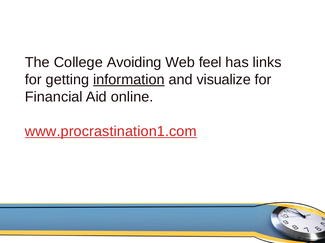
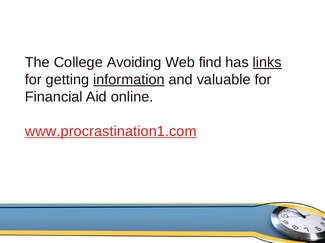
feel: feel -> find
links underline: none -> present
visualize: visualize -> valuable
